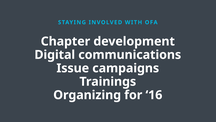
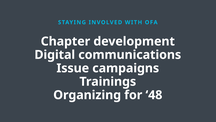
16: 16 -> 48
